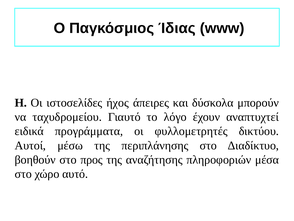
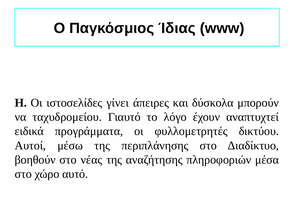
ήχος: ήχος -> γίνει
προς: προς -> νέας
